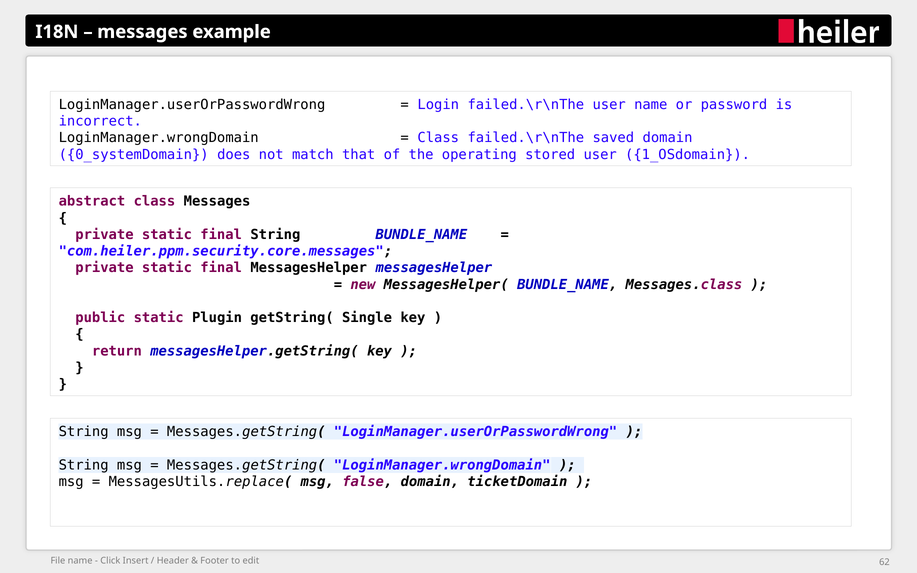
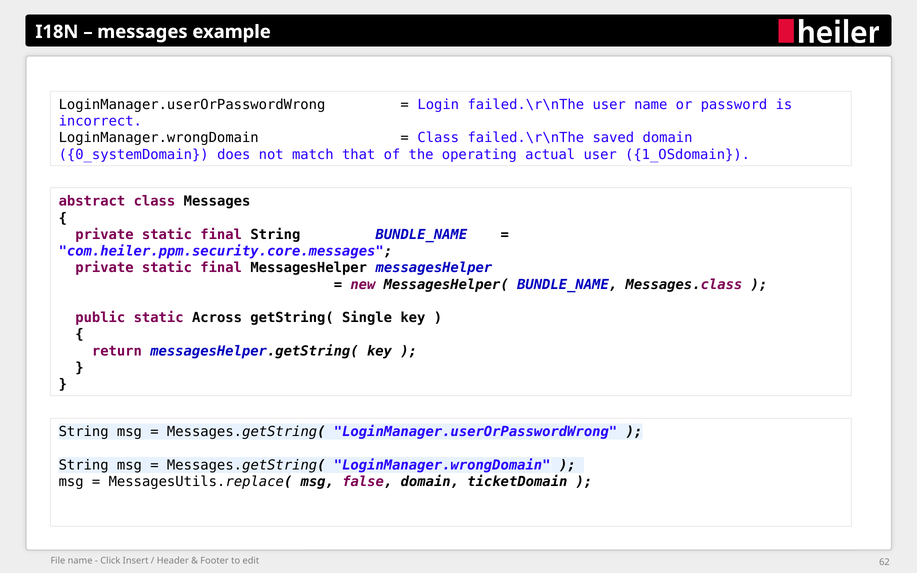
stored: stored -> actual
Plugin: Plugin -> Across
